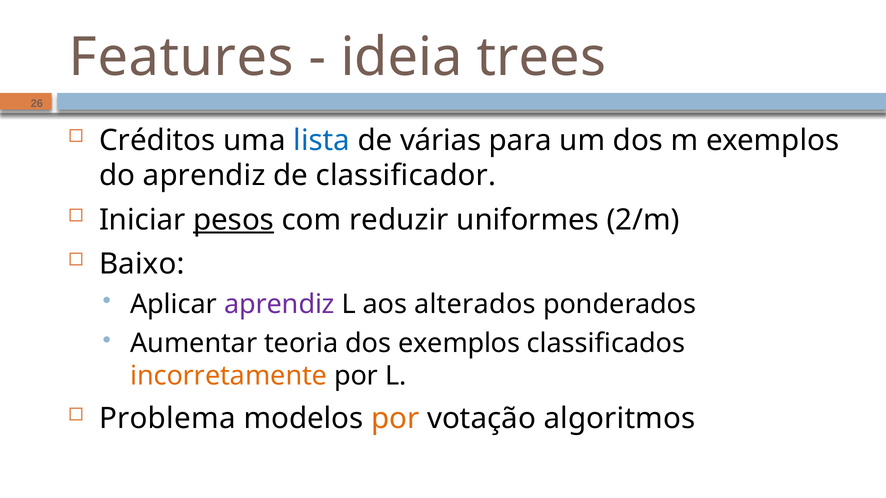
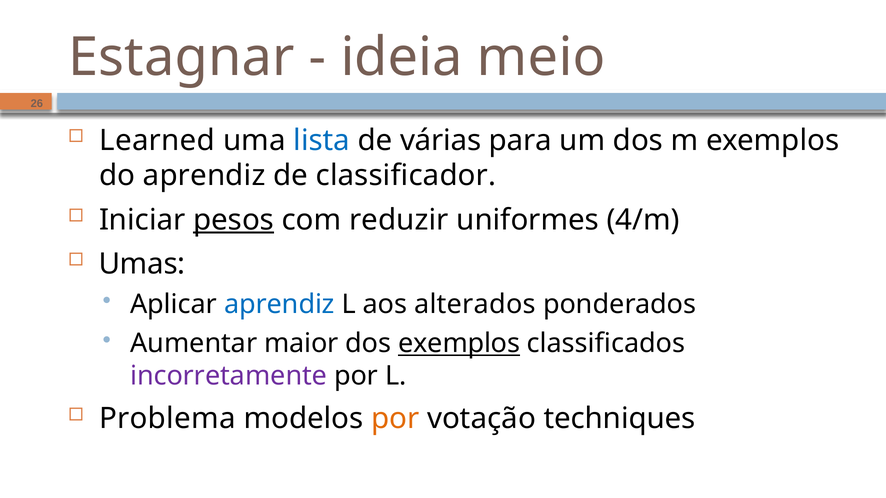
Features: Features -> Estagnar
trees: trees -> meio
Créditos: Créditos -> Learned
2/m: 2/m -> 4/m
Baixo: Baixo -> Umas
aprendiz at (279, 305) colour: purple -> blue
teoria: teoria -> maior
exemplos at (459, 344) underline: none -> present
incorretamente colour: orange -> purple
algoritmos: algoritmos -> techniques
